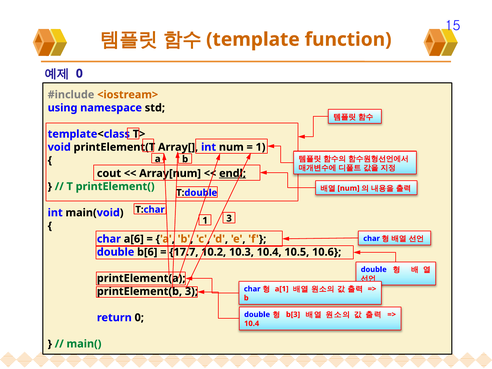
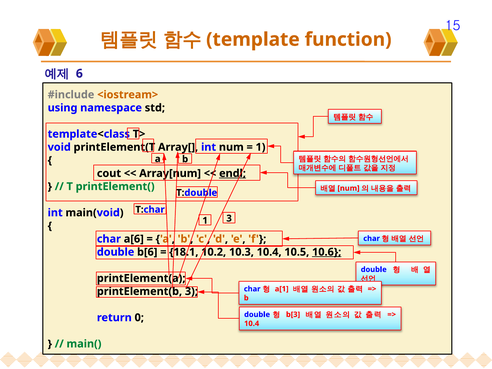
0 at (79, 74): 0 -> 6
17.7: 17.7 -> 18.1
10.6 underline: none -> present
